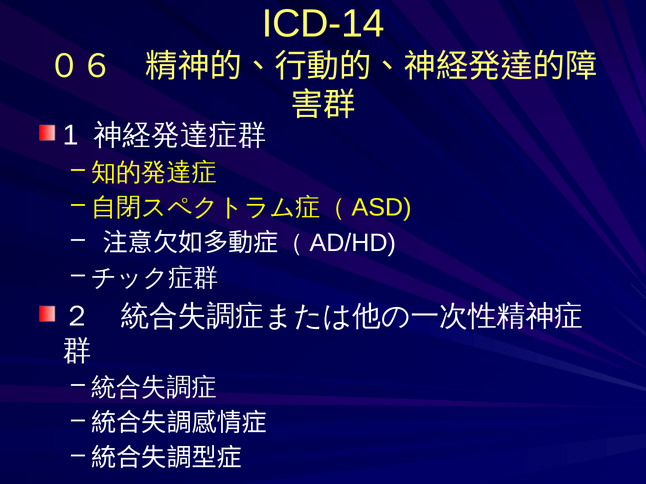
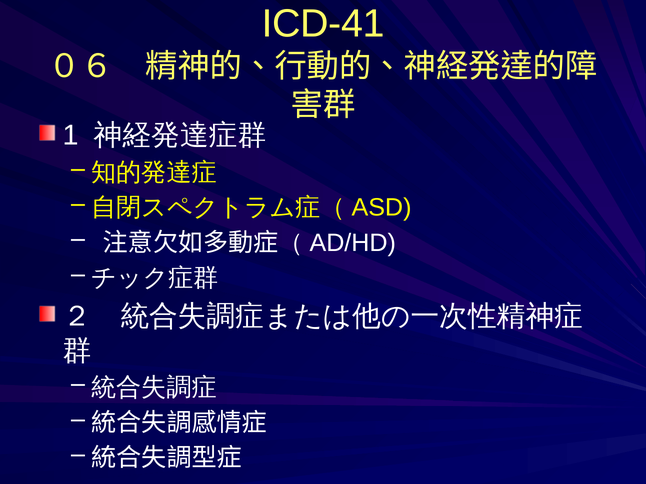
ICD-14: ICD-14 -> ICD-41
